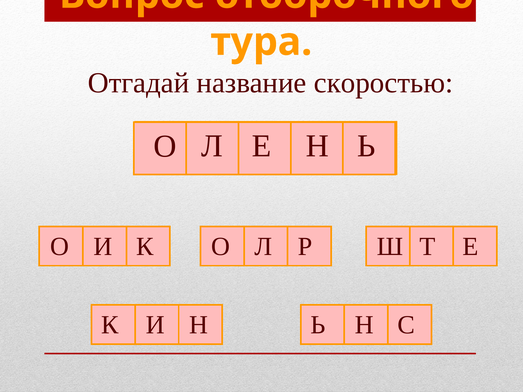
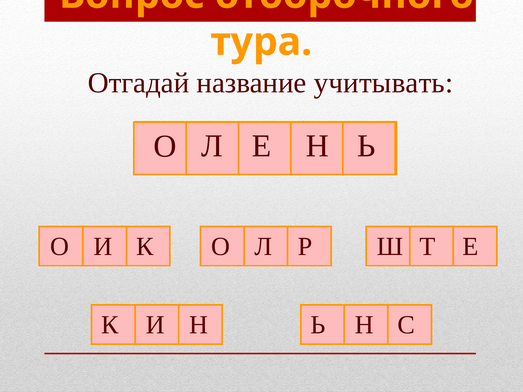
скоростью: скоростью -> учитывать
